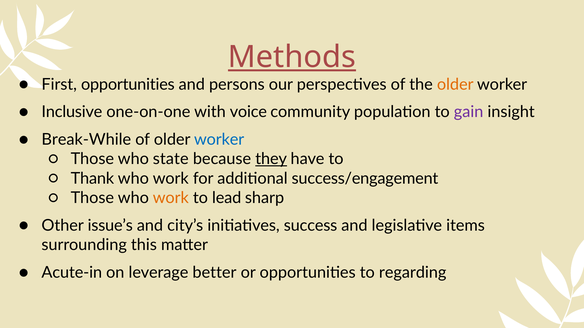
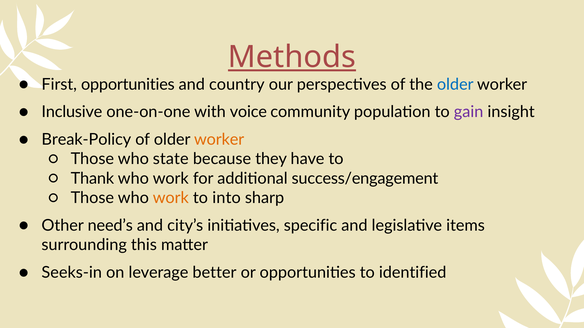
persons: persons -> country
older at (455, 84) colour: orange -> blue
Break-While: Break-While -> Break-Policy
worker at (219, 140) colour: blue -> orange
they underline: present -> none
lead: lead -> into
issue’s: issue’s -> need’s
success: success -> specific
Acute-in: Acute-in -> Seeks-in
regarding: regarding -> identified
